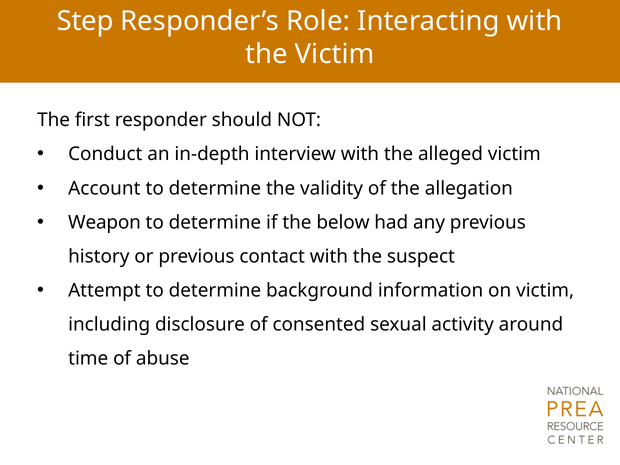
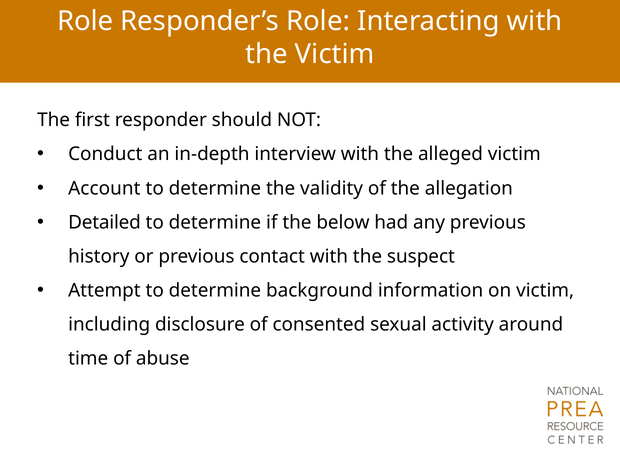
Step at (85, 21): Step -> Role
Weapon: Weapon -> Detailed
